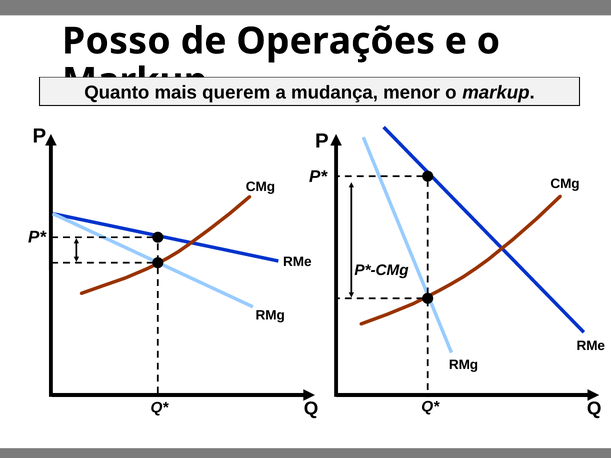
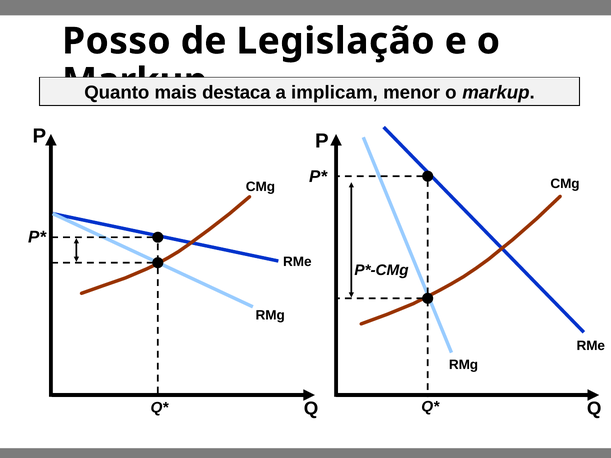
Operações: Operações -> Legislação
querem: querem -> destaca
mudança: mudança -> implicam
